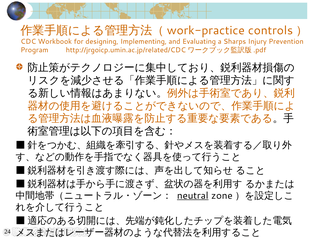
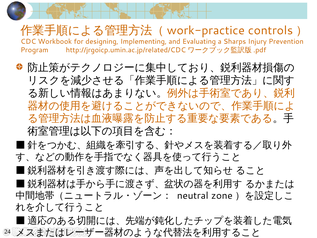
neutral underline: present -> none
